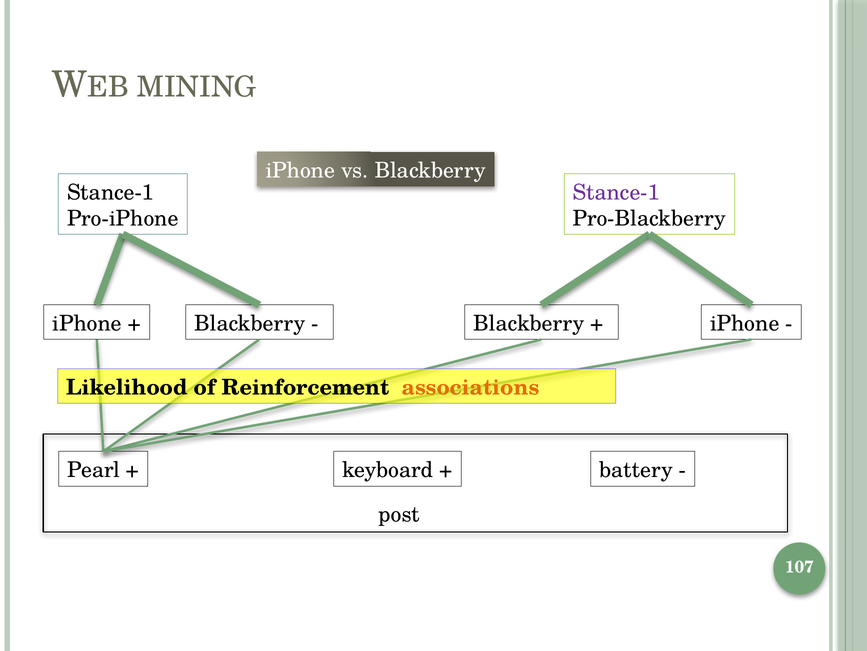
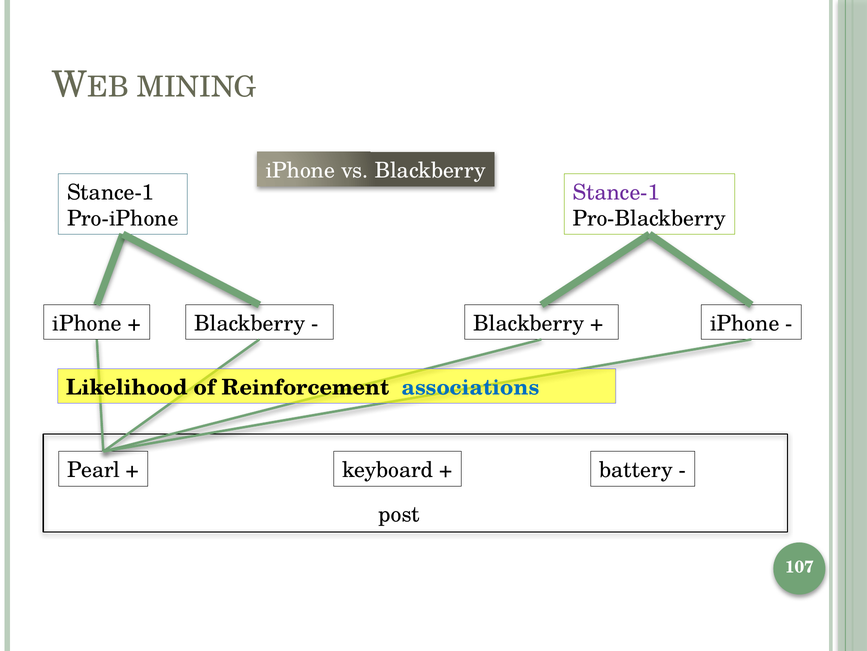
associations colour: orange -> blue
